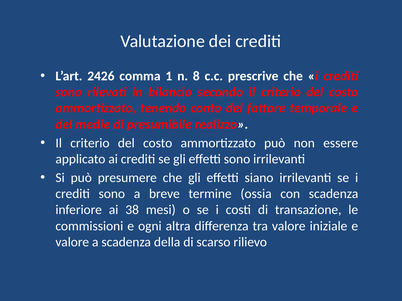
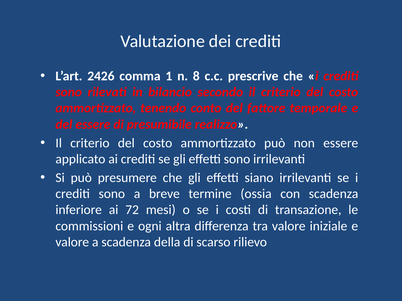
del medie: medie -> essere
38: 38 -> 72
